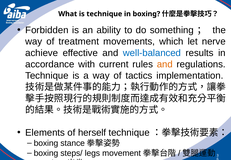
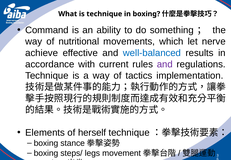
Forbidden: Forbidden -> Command
treatment: treatment -> nutritional
and at (165, 64) colour: orange -> purple
